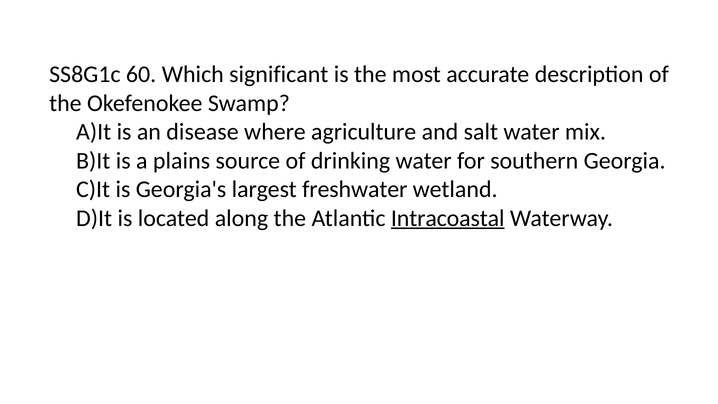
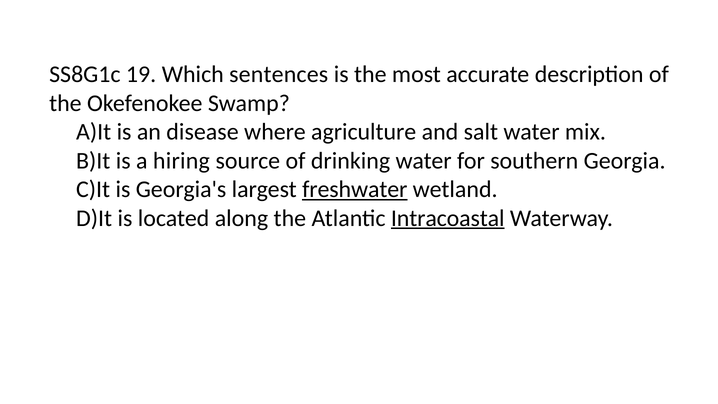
60: 60 -> 19
significant: significant -> sentences
plains: plains -> hiring
freshwater underline: none -> present
